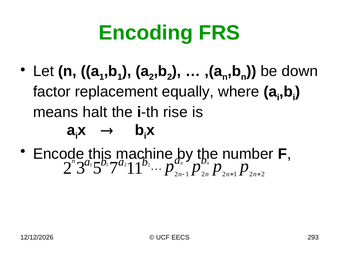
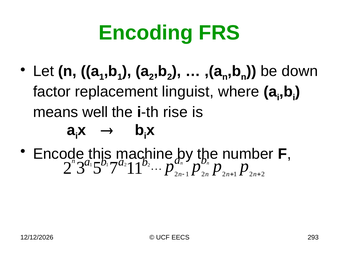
equally: equally -> linguist
halt: halt -> well
